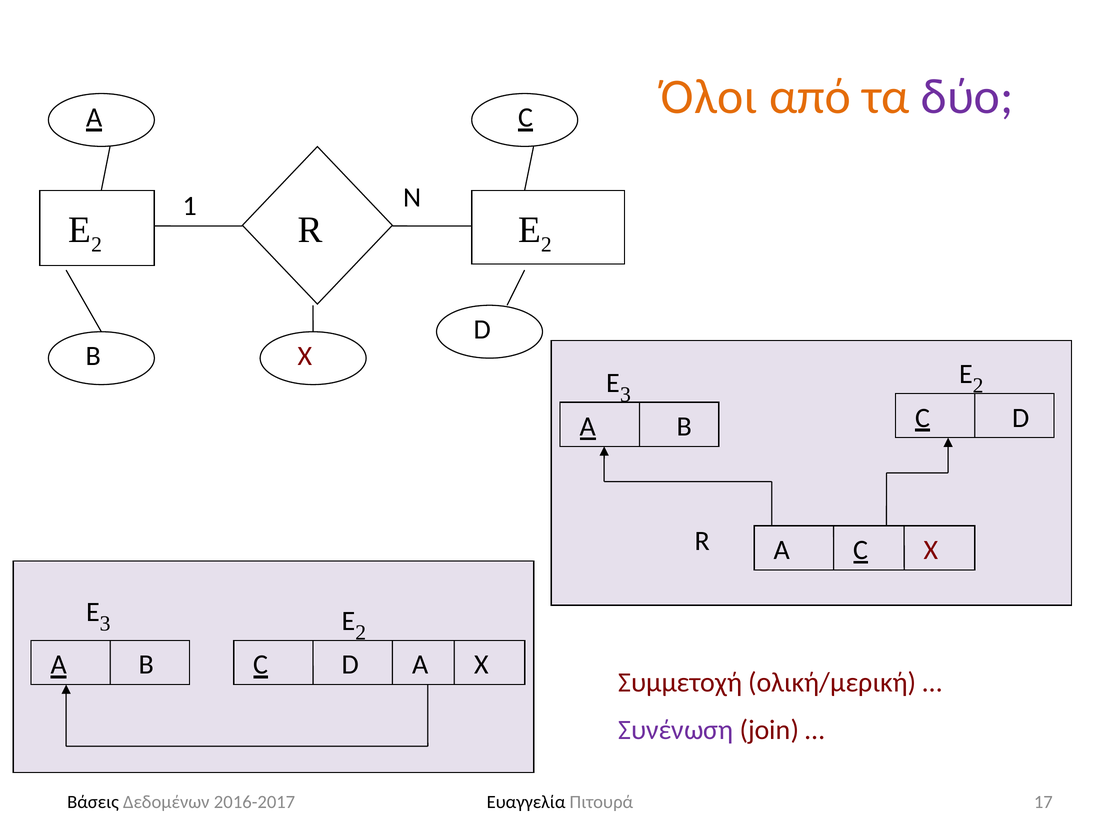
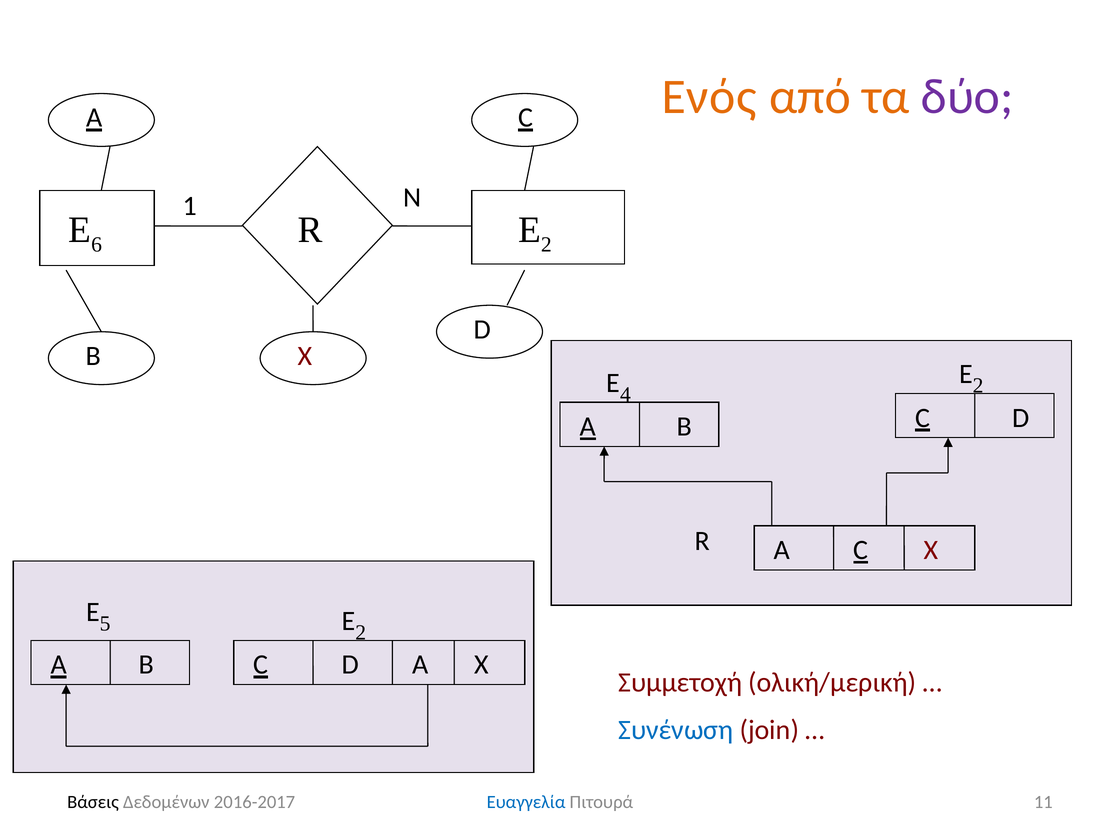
Όλοι: Όλοι -> Ενός
2 at (97, 245): 2 -> 6
3 at (625, 394): 3 -> 4
3 at (105, 624): 3 -> 5
Συνένωση colour: purple -> blue
Ευαγγελία colour: black -> blue
17: 17 -> 11
